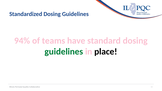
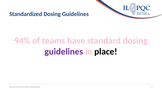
guidelines at (64, 52) colour: green -> purple
